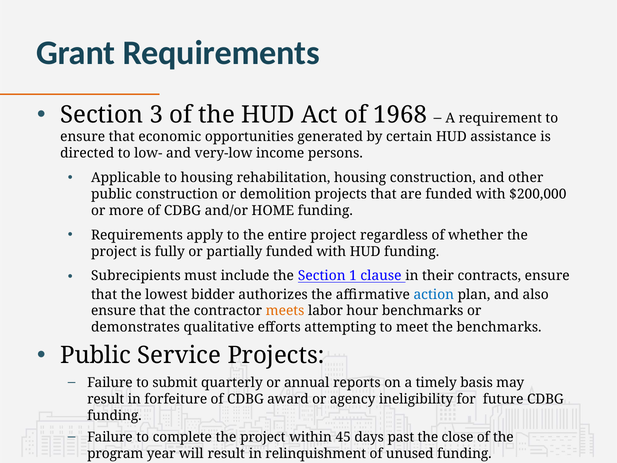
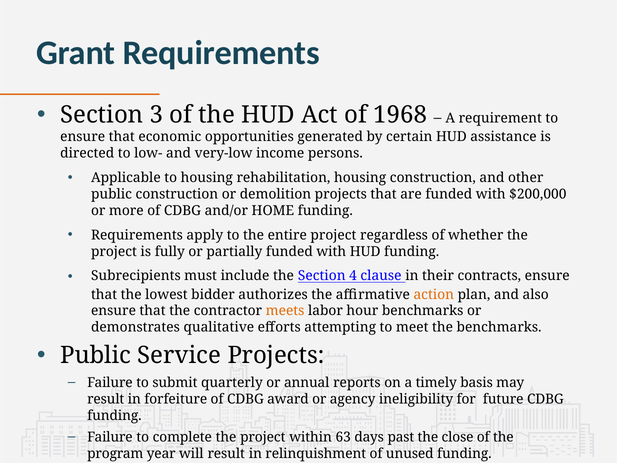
1: 1 -> 4
action colour: blue -> orange
45: 45 -> 63
